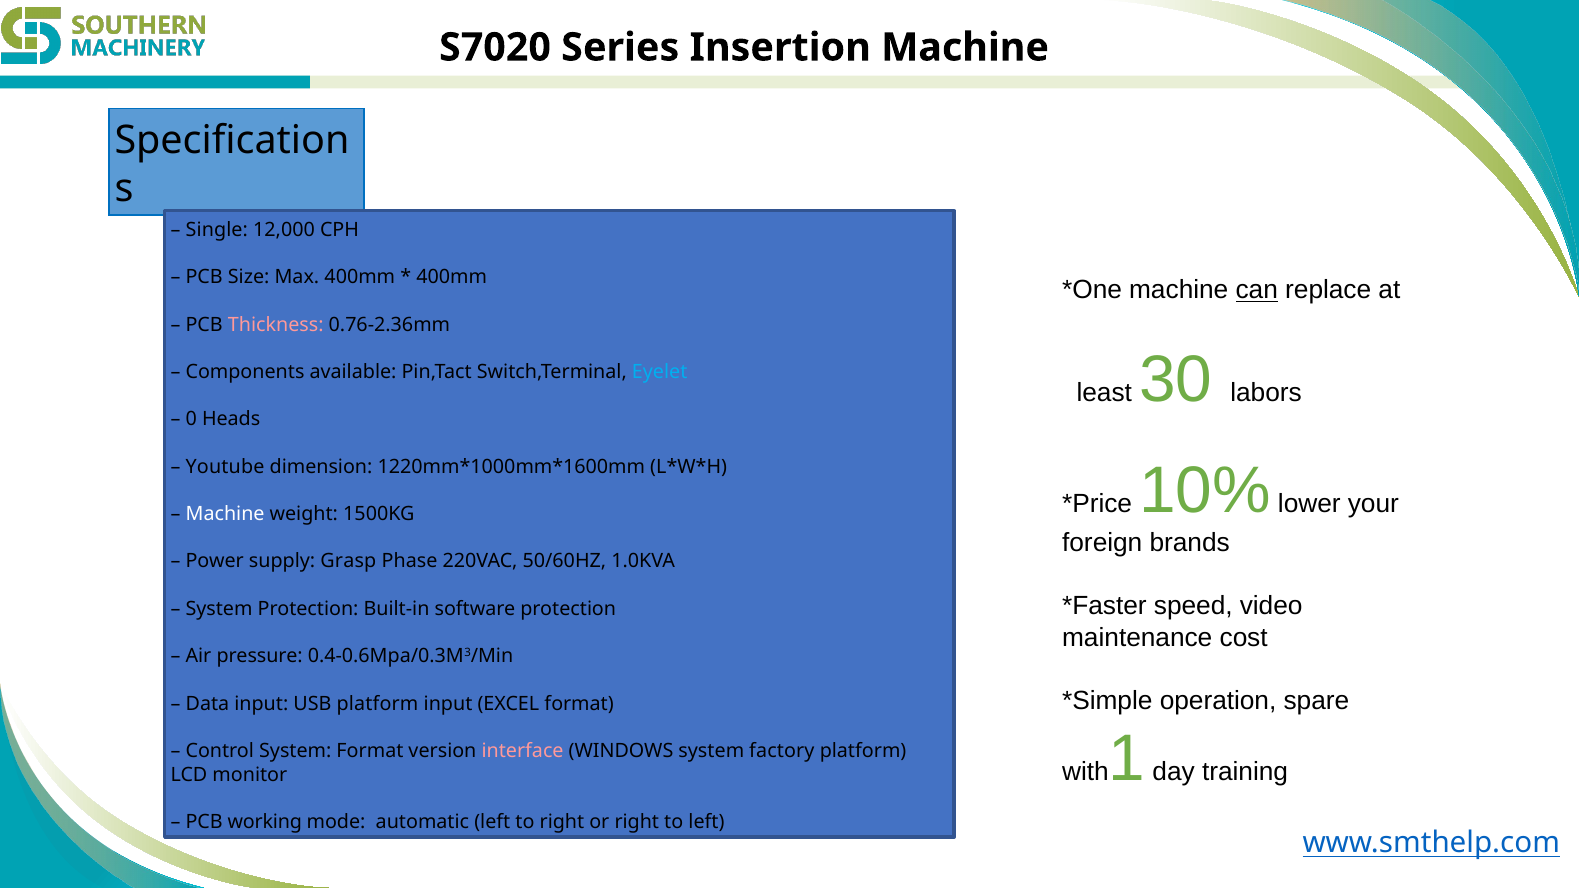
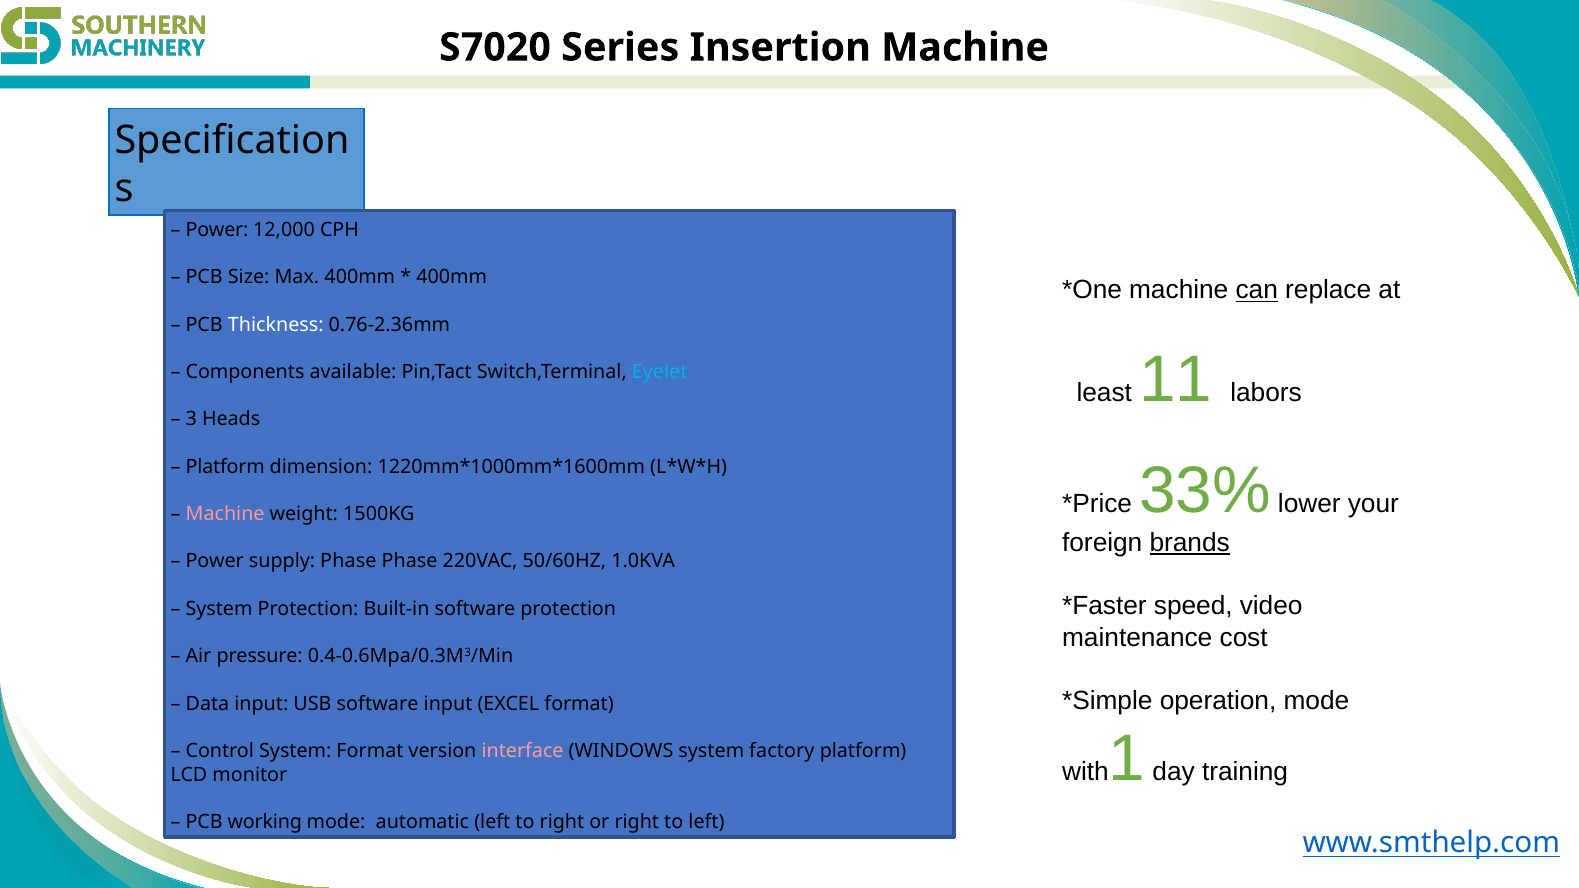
Single at (217, 230): Single -> Power
Thickness colour: pink -> white
30: 30 -> 11
0: 0 -> 3
Youtube at (225, 467): Youtube -> Platform
10%: 10% -> 33%
Machine at (225, 514) colour: white -> pink
brands underline: none -> present
supply Grasp: Grasp -> Phase
operation spare: spare -> mode
USB platform: platform -> software
